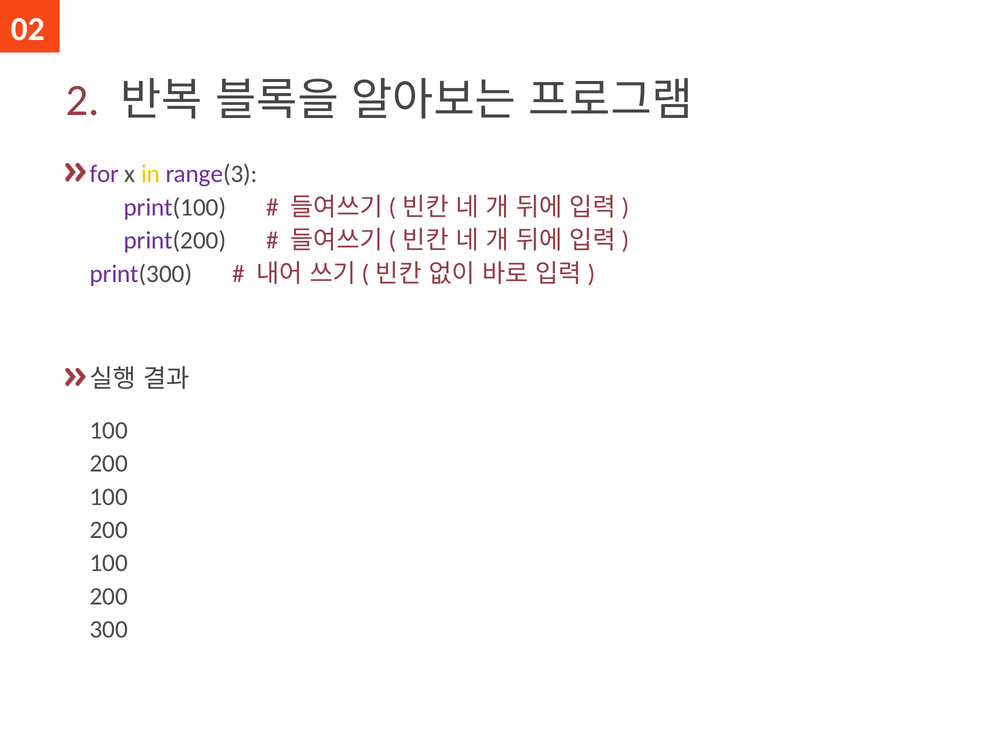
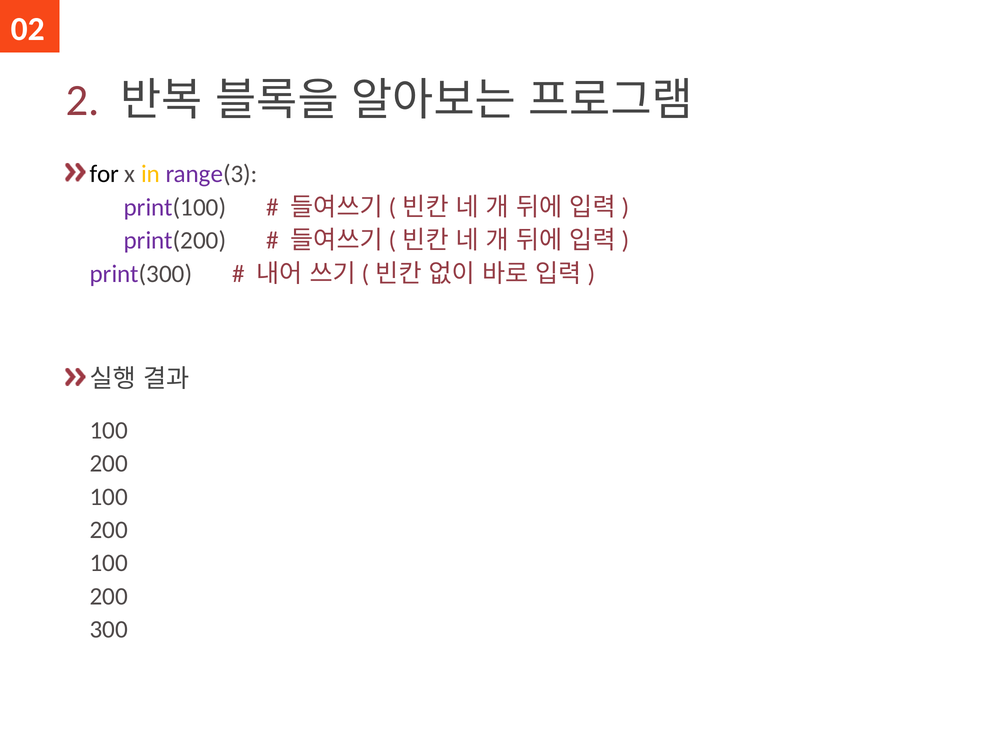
for colour: purple -> black
